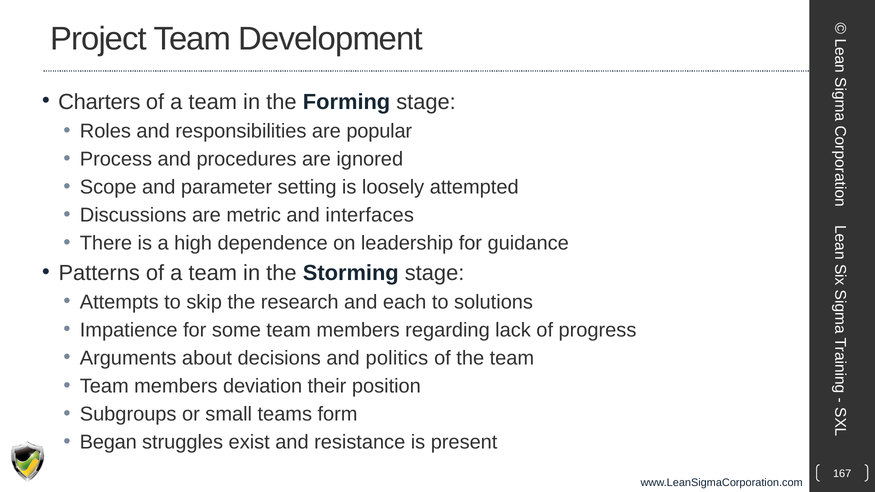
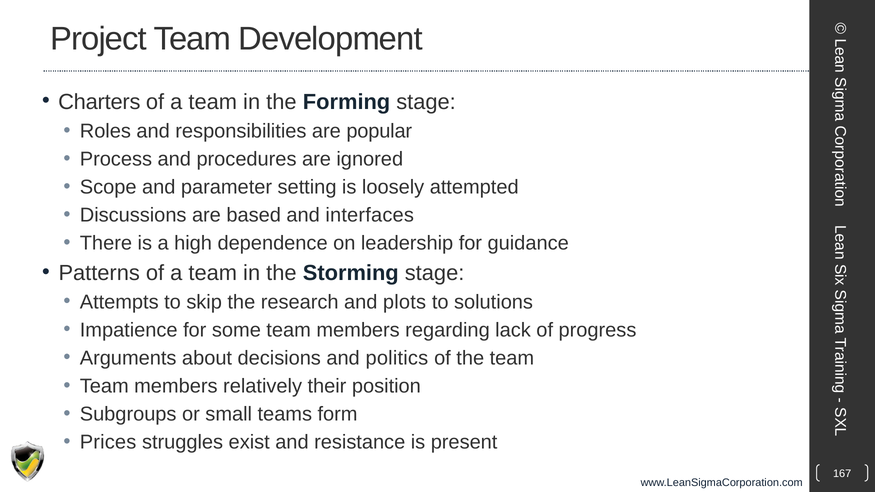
metric: metric -> based
each: each -> plots
deviation: deviation -> relatively
Began: Began -> Prices
